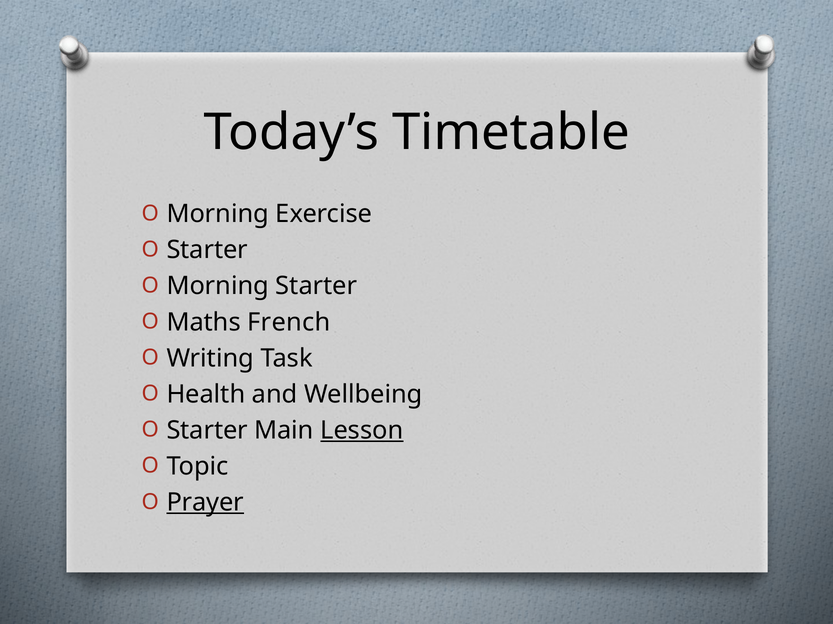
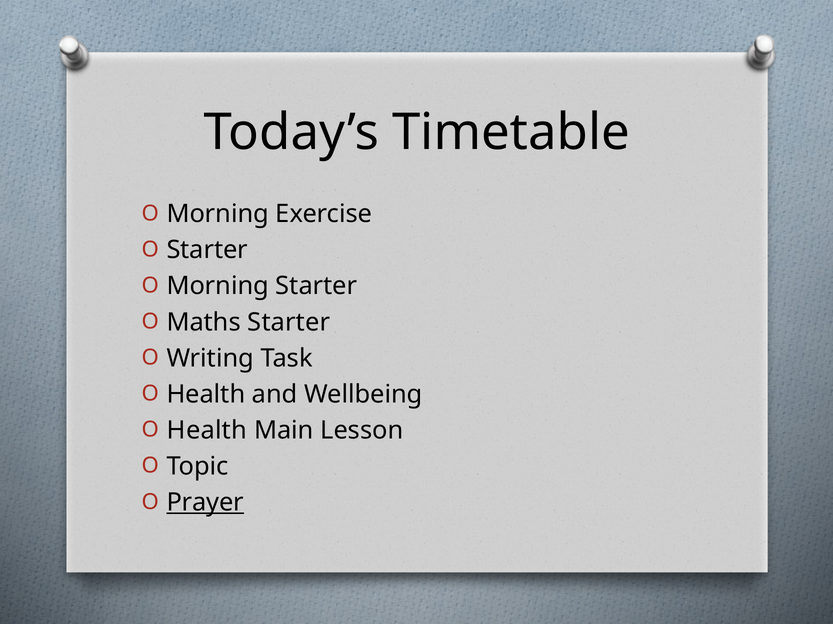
Maths French: French -> Starter
Starter at (207, 431): Starter -> Health
Lesson underline: present -> none
